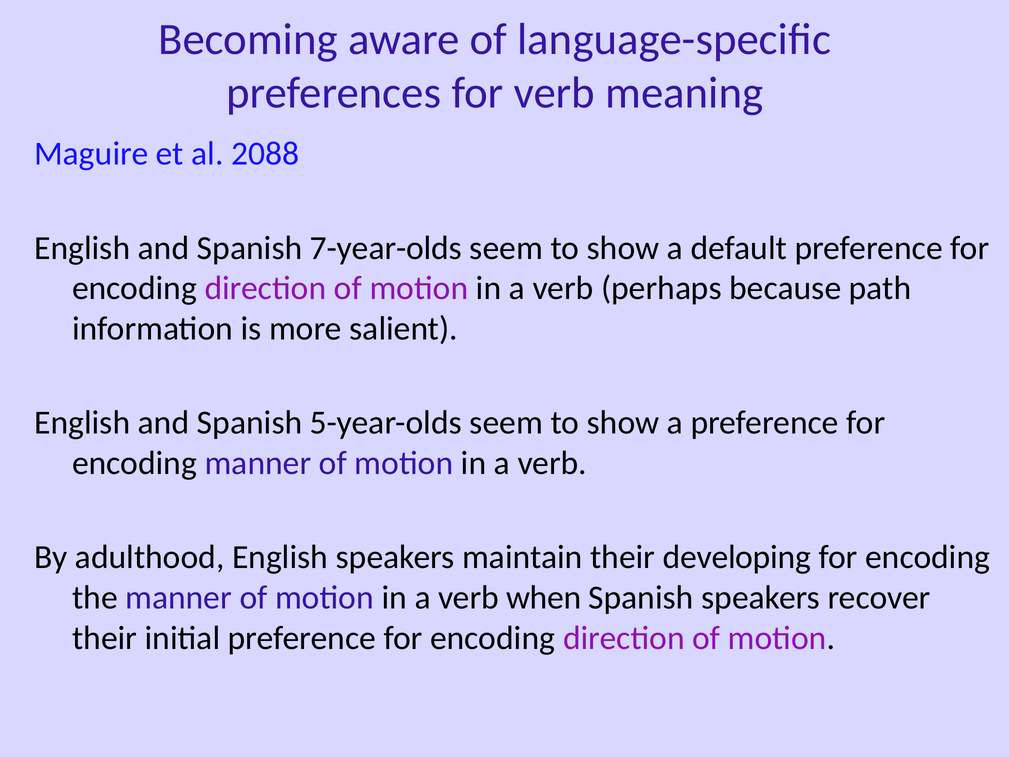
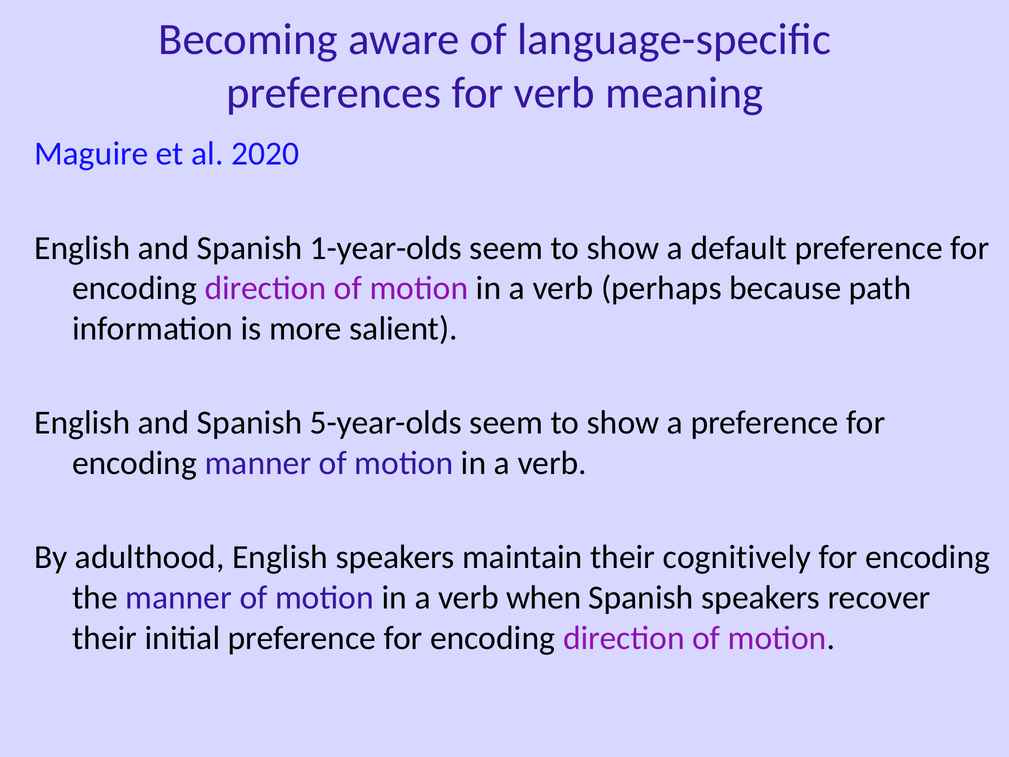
2088: 2088 -> 2020
7-year-olds: 7-year-olds -> 1-year-olds
developing: developing -> cognitively
